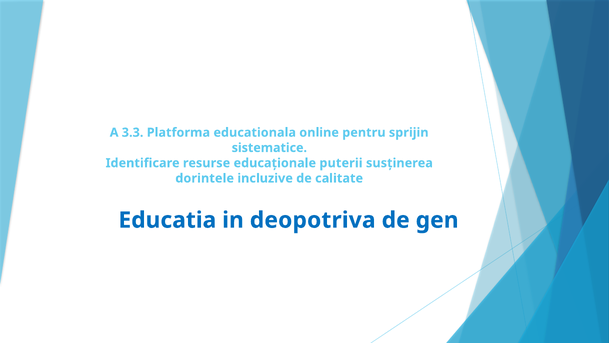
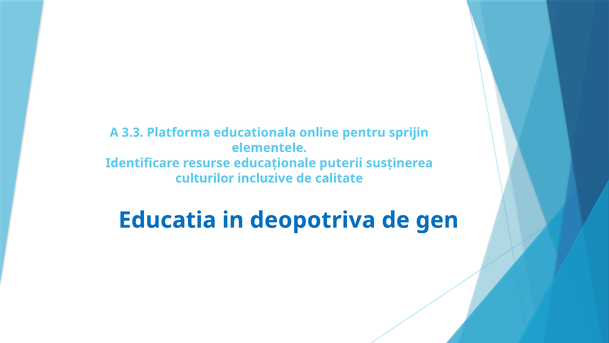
sistematice: sistematice -> elementele
dorintele: dorintele -> culturilor
